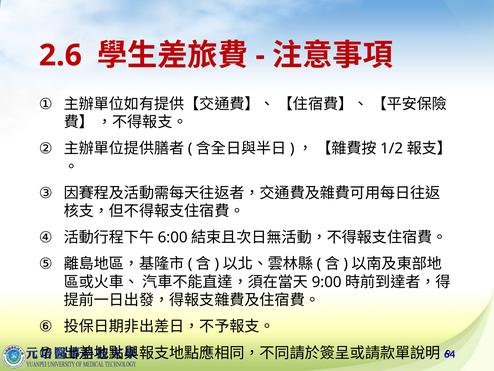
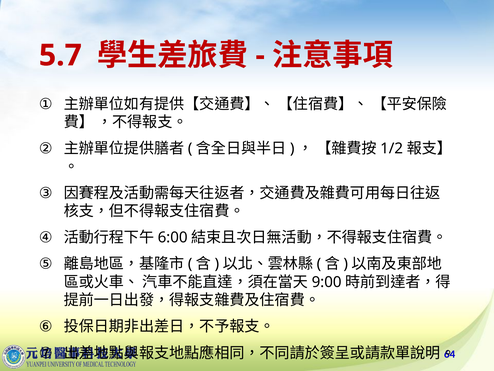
2.6: 2.6 -> 5.7
